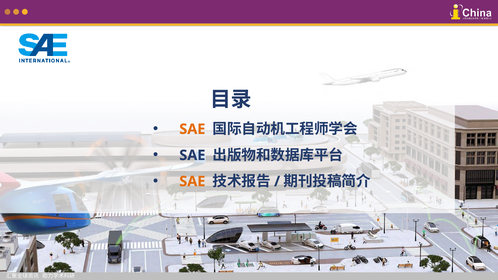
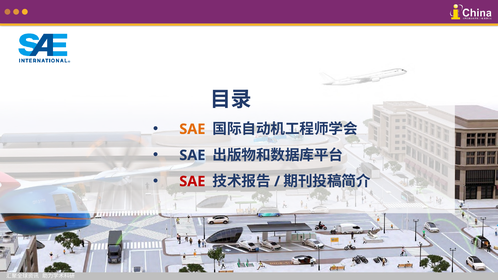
SAE at (192, 182) colour: orange -> red
